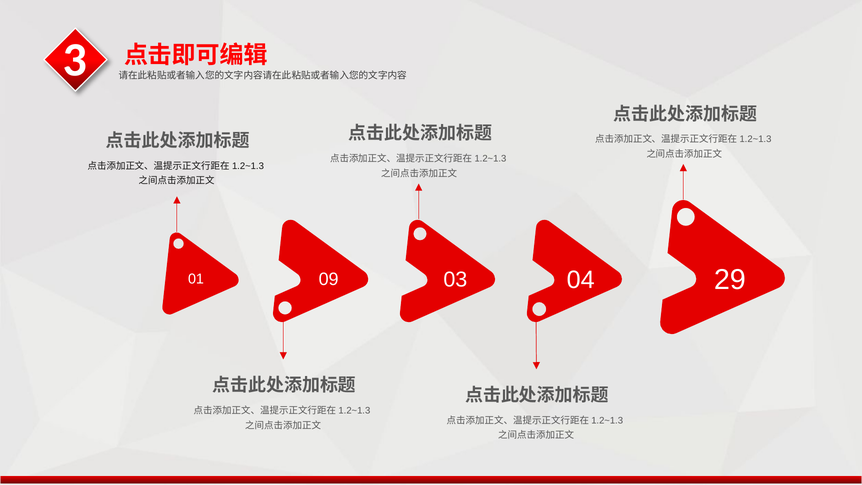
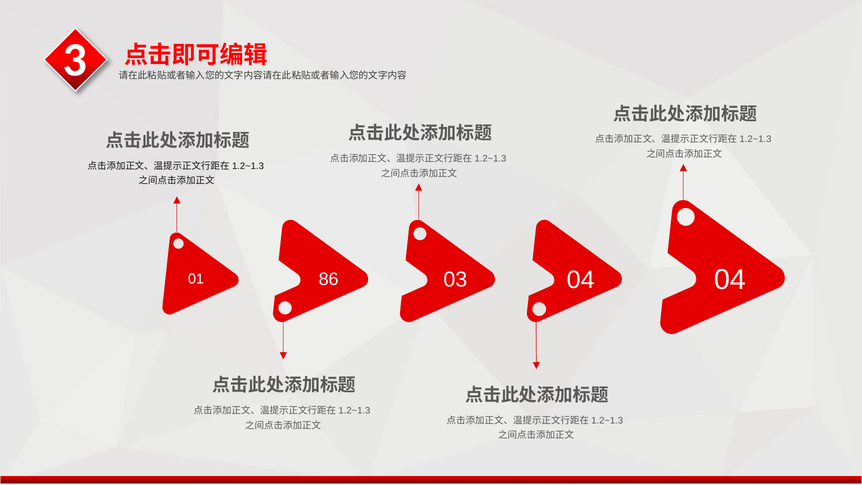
09: 09 -> 86
04 29: 29 -> 04
